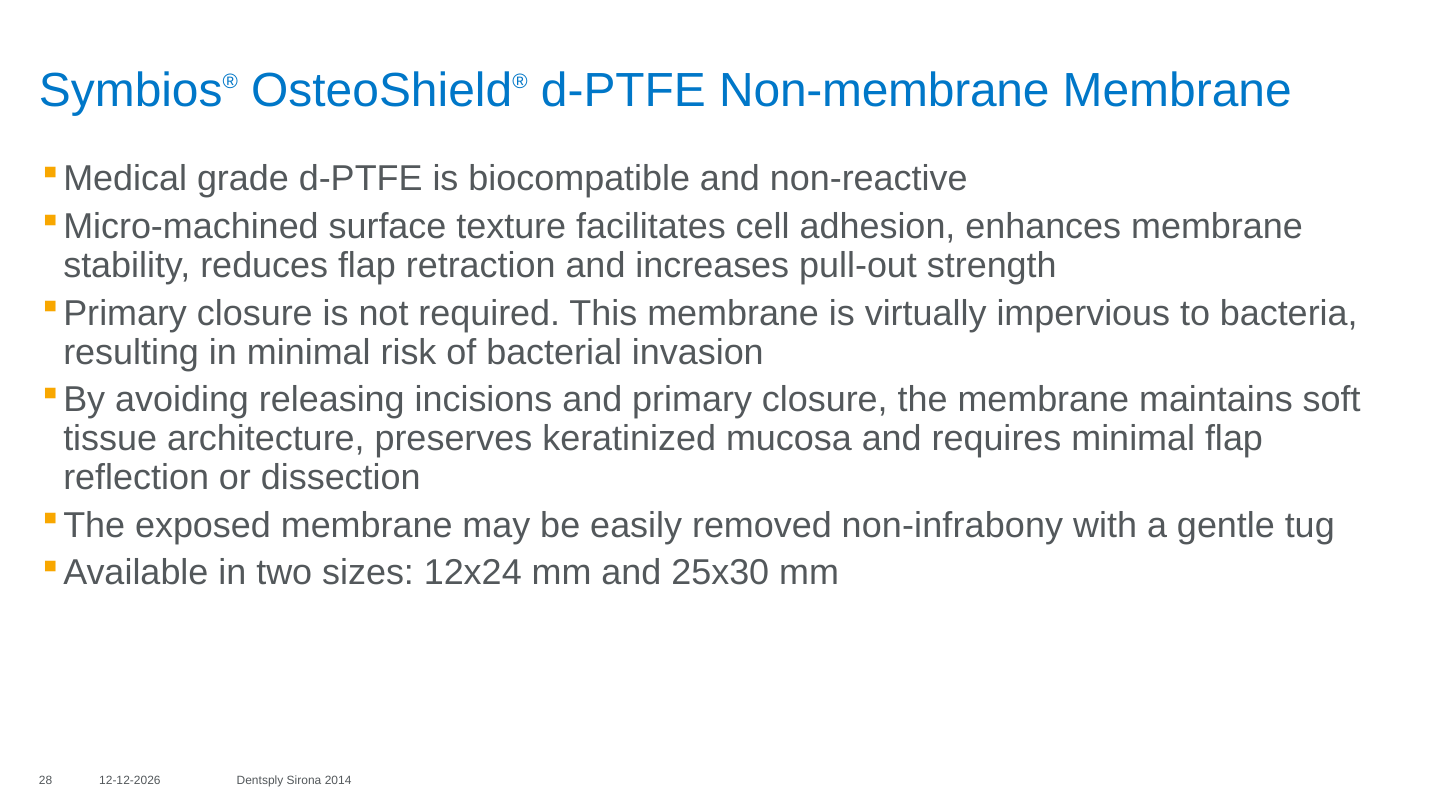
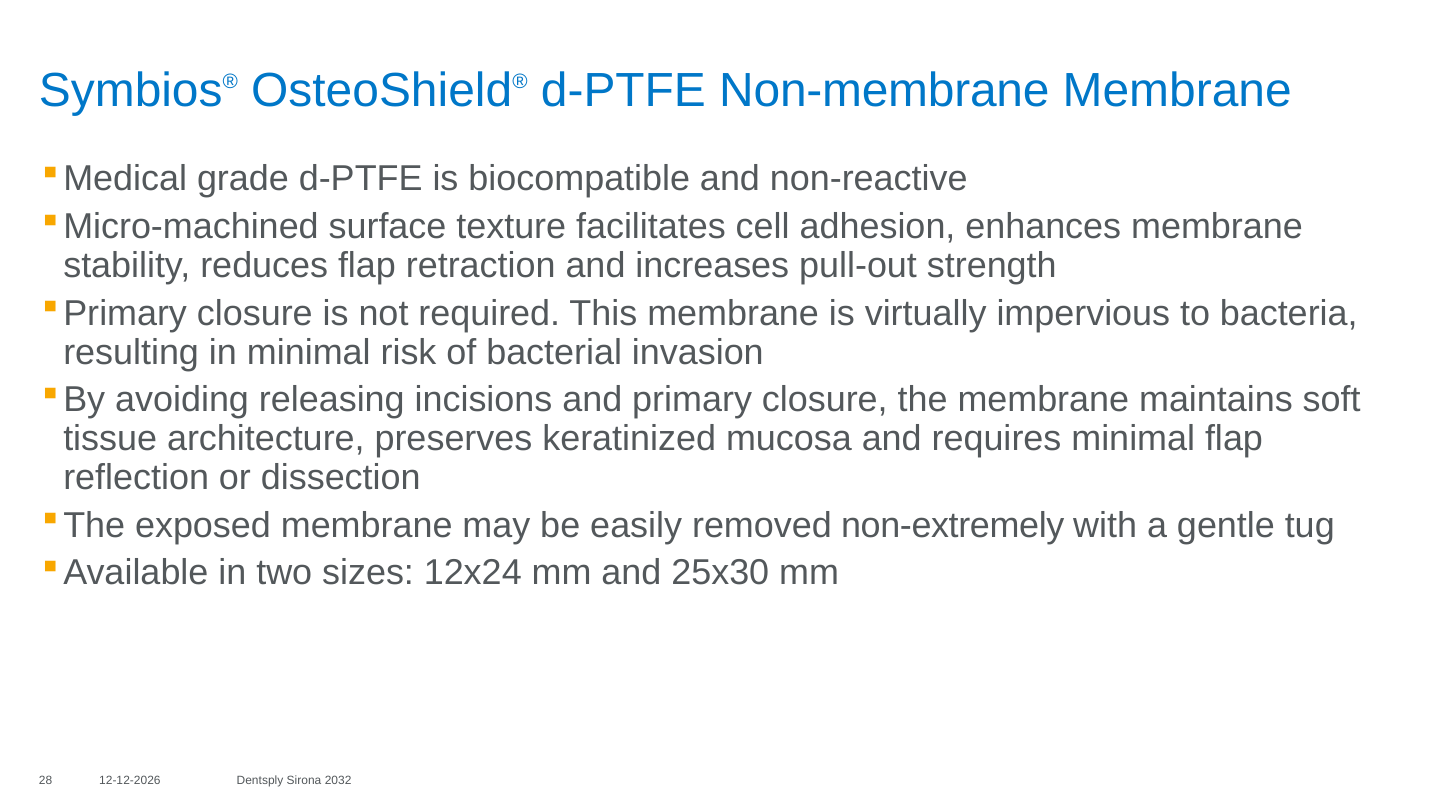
non-infrabony: non-infrabony -> non-extremely
2014: 2014 -> 2032
